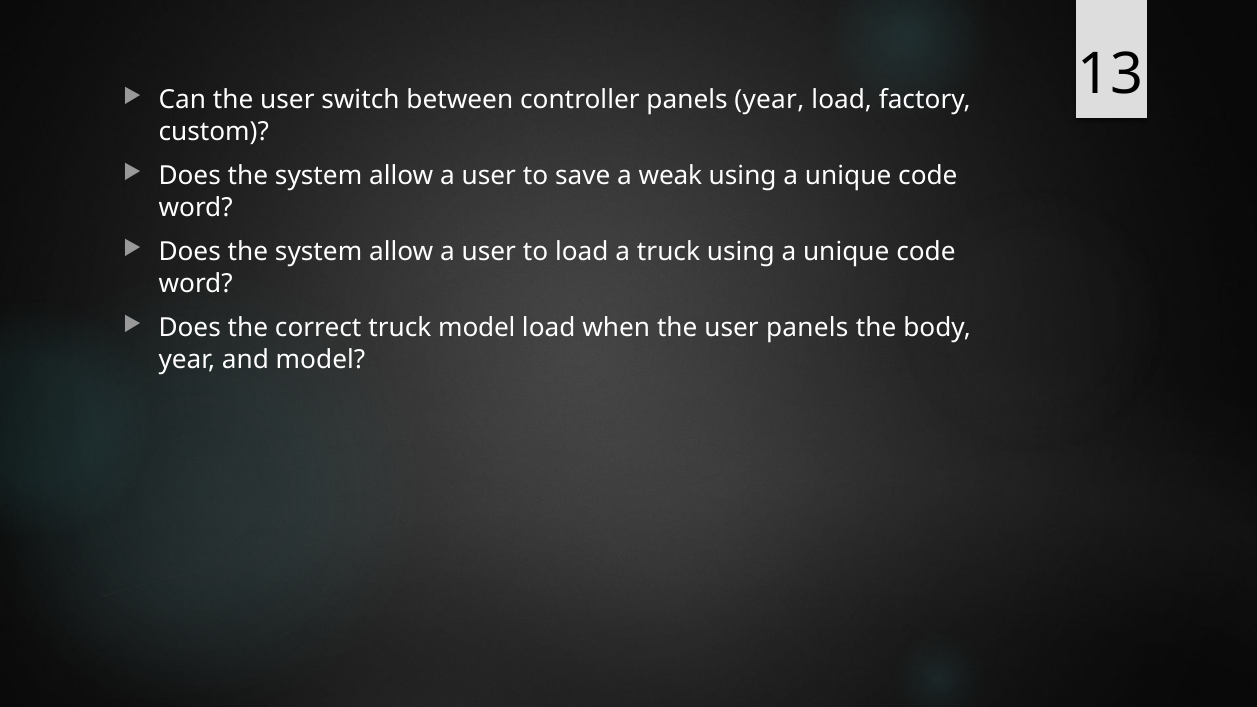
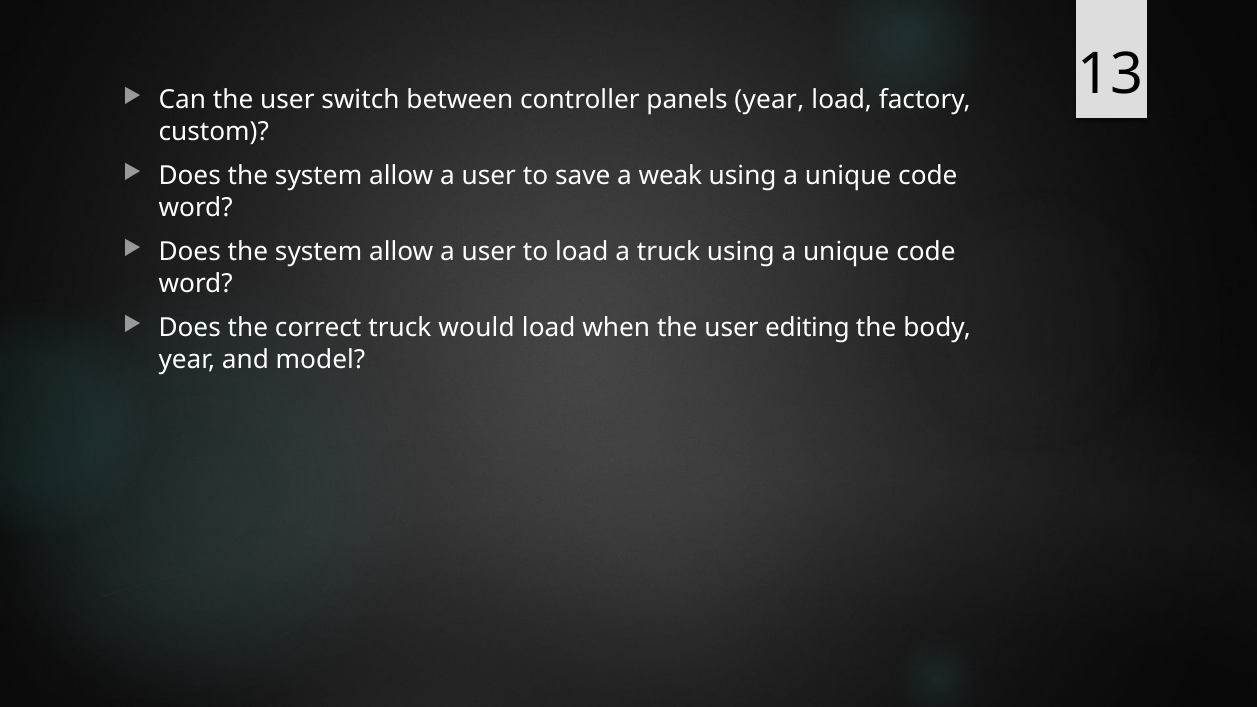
truck model: model -> would
user panels: panels -> editing
